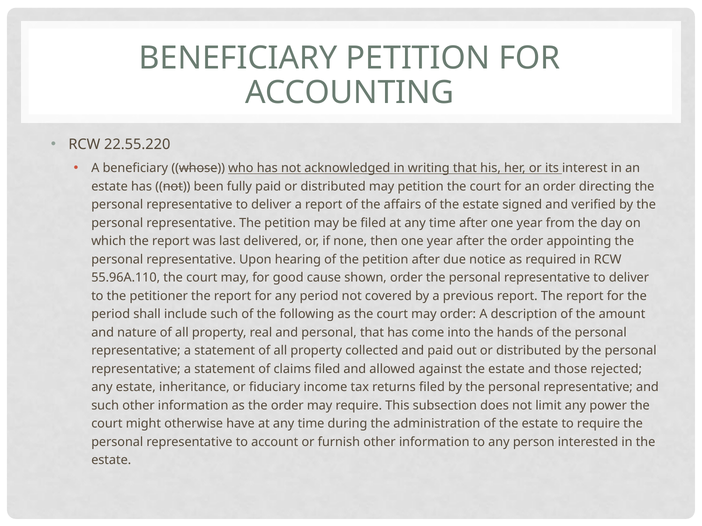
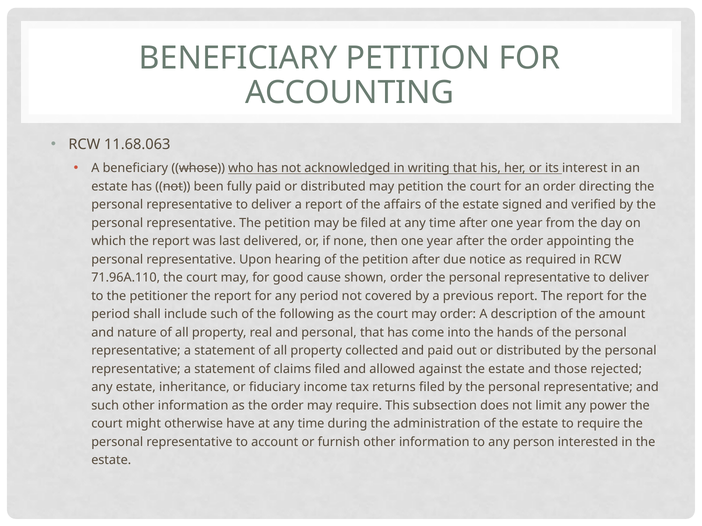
22.55.220: 22.55.220 -> 11.68.063
55.96A.110: 55.96A.110 -> 71.96A.110
